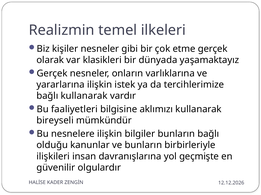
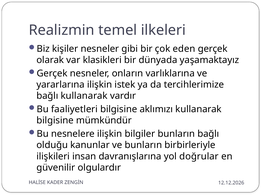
etme: etme -> eden
bireyseli at (55, 121): bireyseli -> bilgisine
geçmişte: geçmişte -> doğrular
